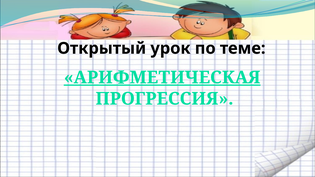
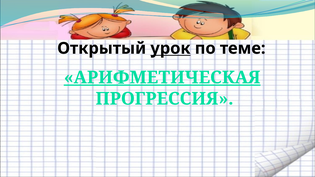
урок underline: none -> present
